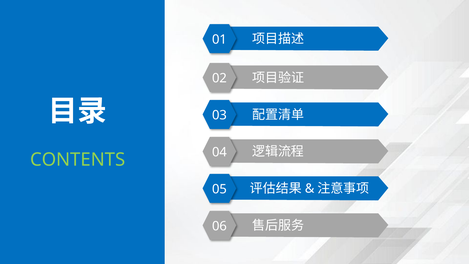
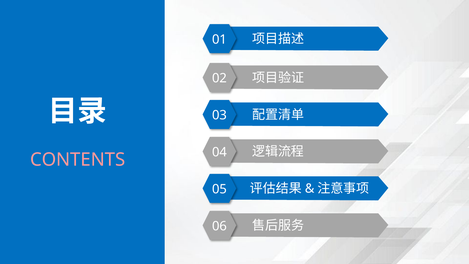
CONTENTS colour: light green -> pink
